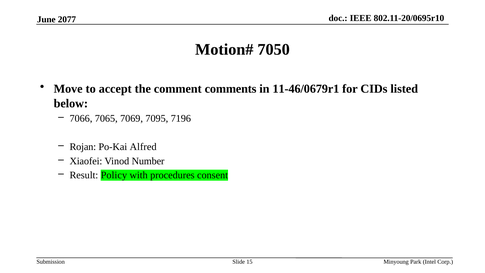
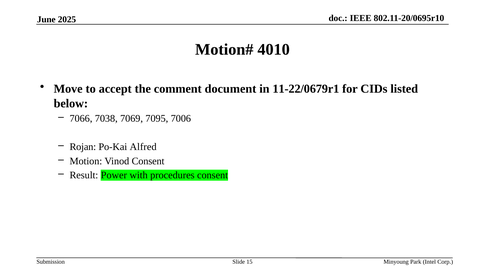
2077: 2077 -> 2025
7050: 7050 -> 4010
comments: comments -> document
11-46/0679r1: 11-46/0679r1 -> 11-22/0679r1
7065: 7065 -> 7038
7196: 7196 -> 7006
Xiaofei: Xiaofei -> Motion
Vinod Number: Number -> Consent
Policy: Policy -> Power
